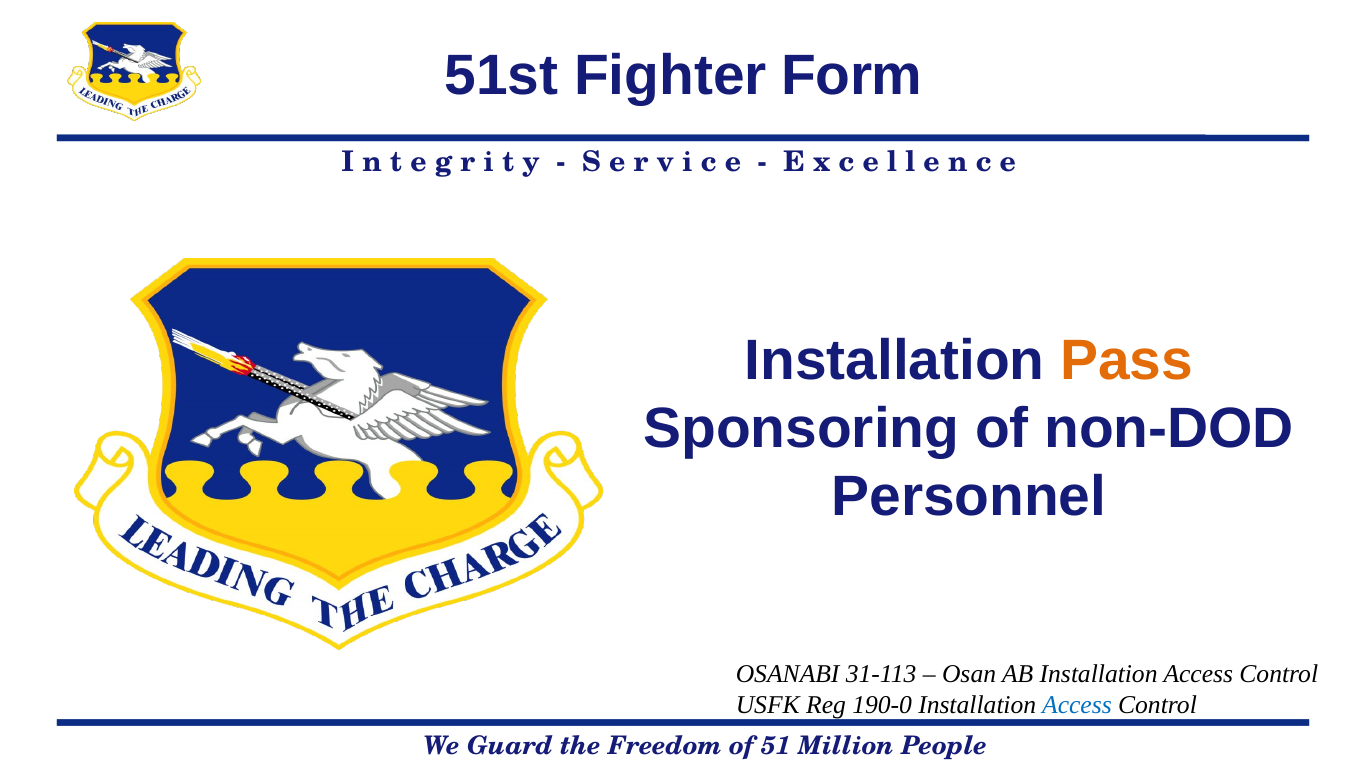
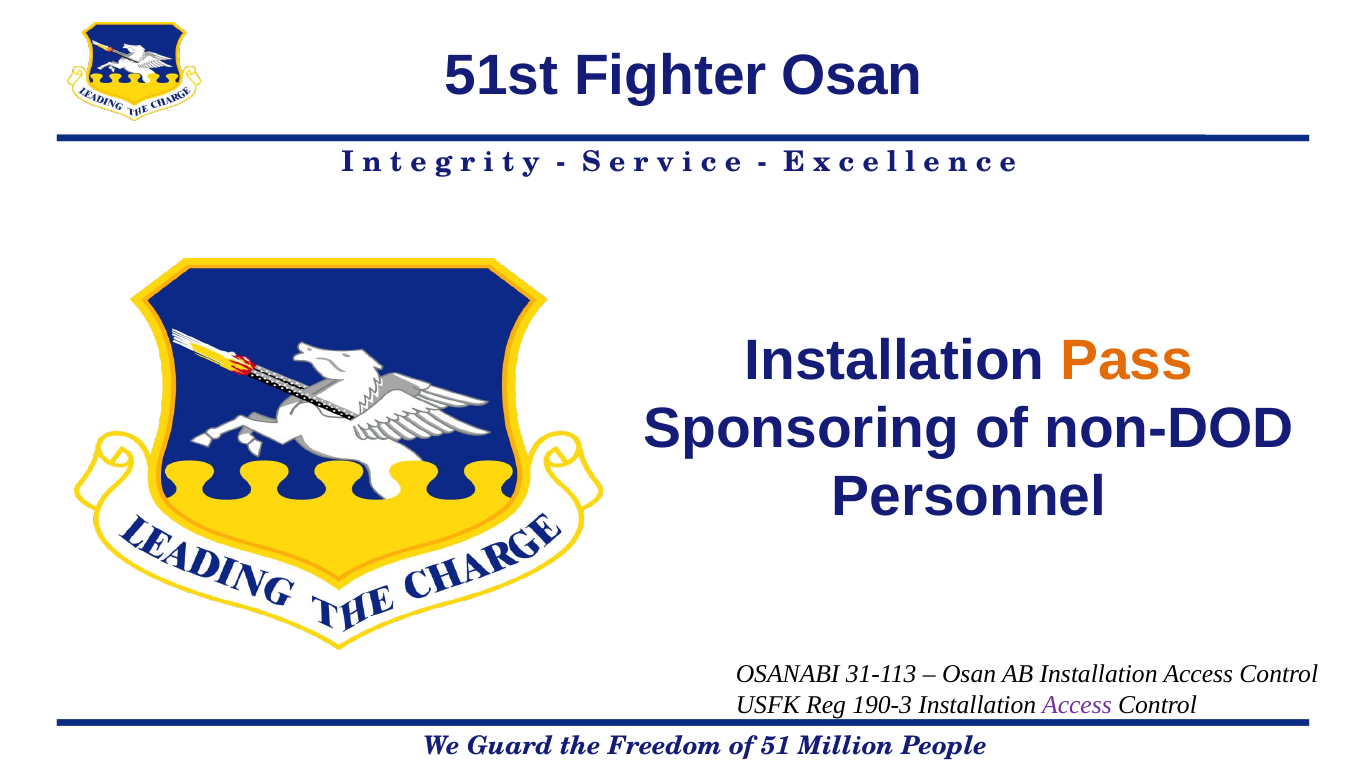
Fighter Form: Form -> Osan
190-0: 190-0 -> 190-3
Access at (1077, 706) colour: blue -> purple
